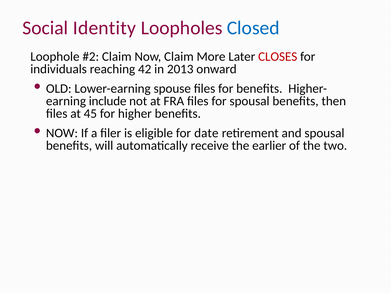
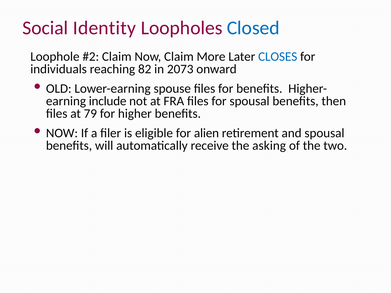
CLOSES colour: red -> blue
42: 42 -> 82
2013: 2013 -> 2073
45: 45 -> 79
date: date -> alien
earlier: earlier -> asking
